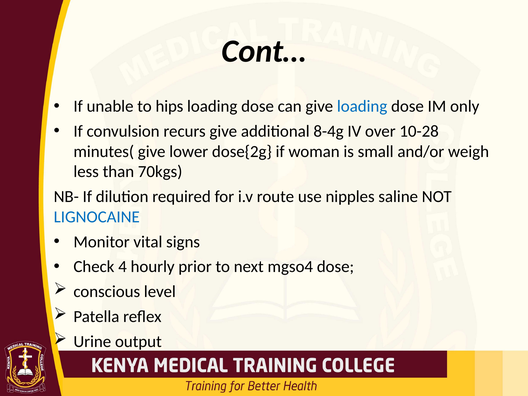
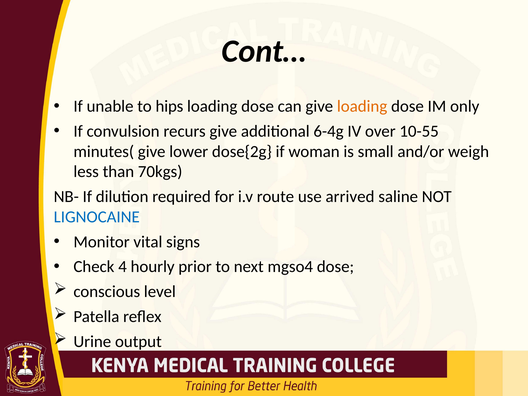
loading at (362, 106) colour: blue -> orange
8-4g: 8-4g -> 6-4g
10-28: 10-28 -> 10-55
nipples: nipples -> arrived
